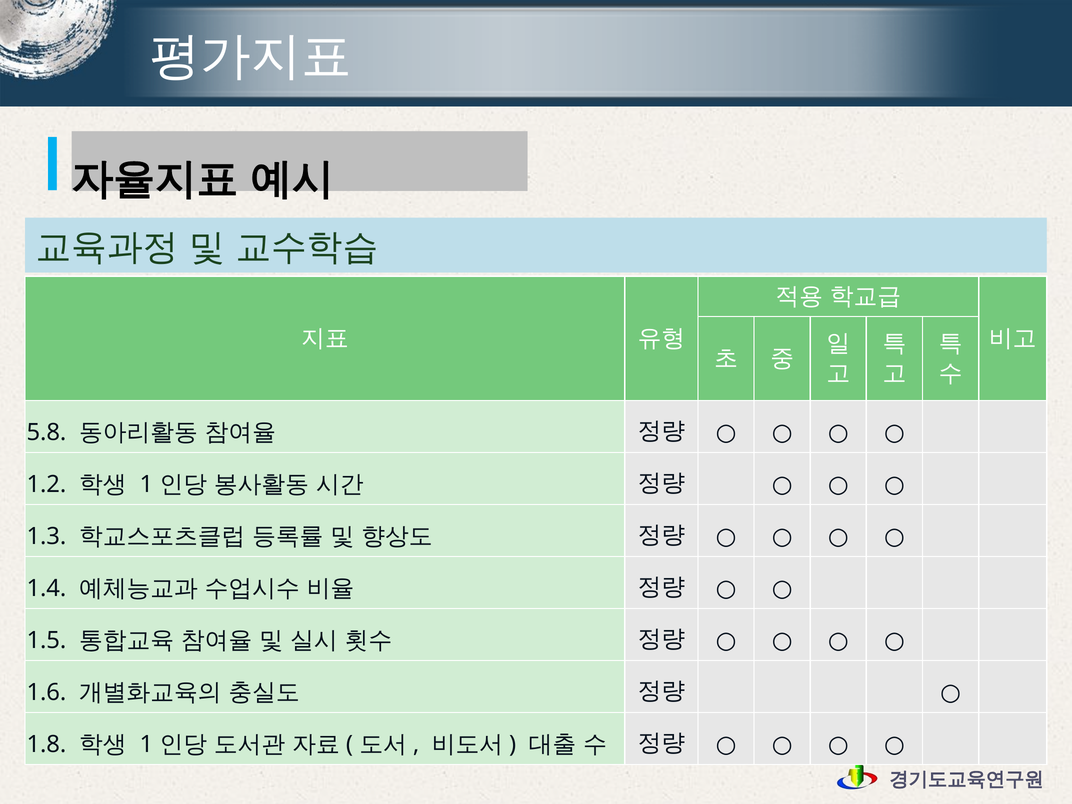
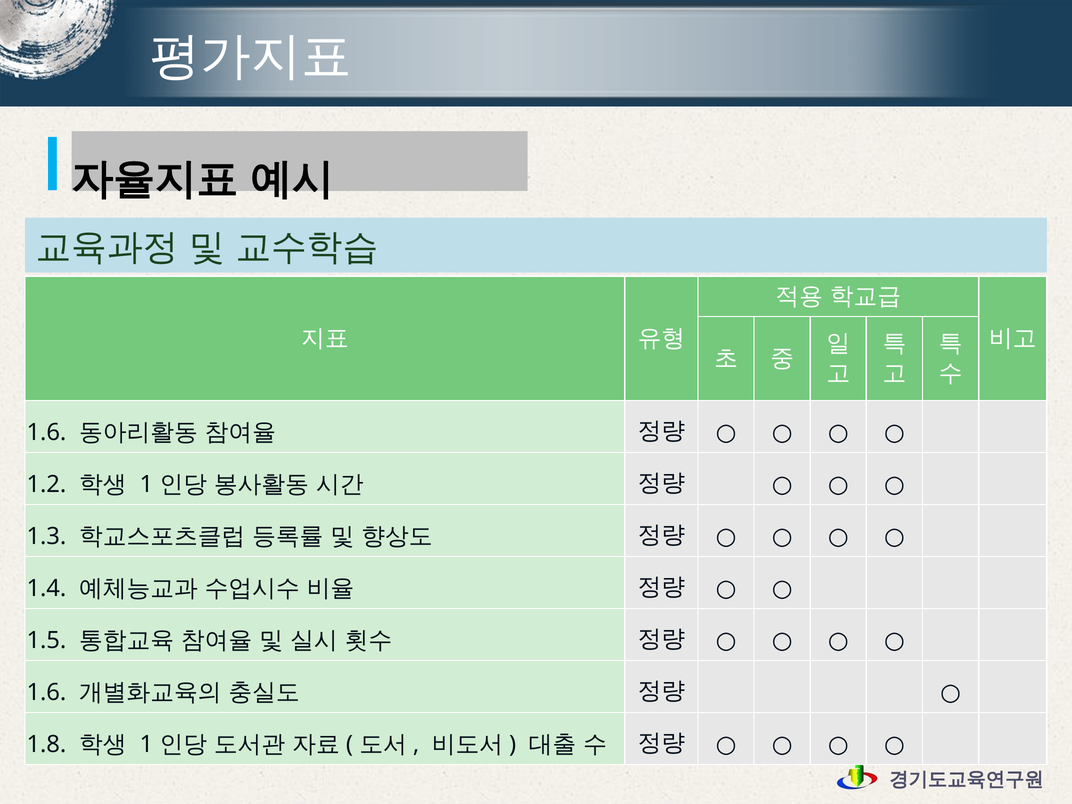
5.8 at (46, 433): 5.8 -> 1.6
